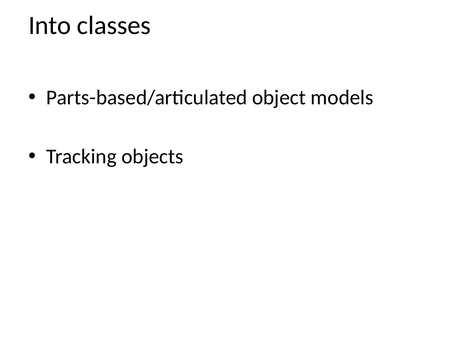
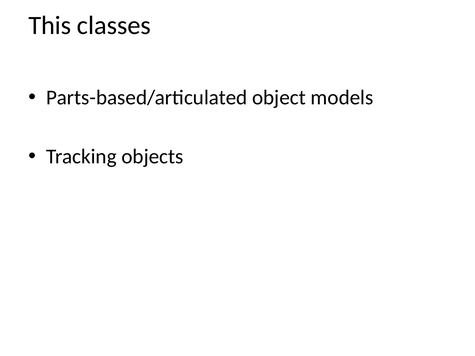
Into: Into -> This
